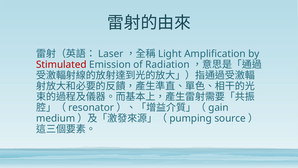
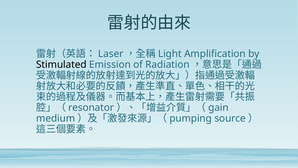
Stimulated colour: red -> black
